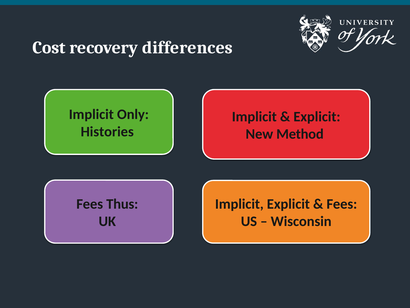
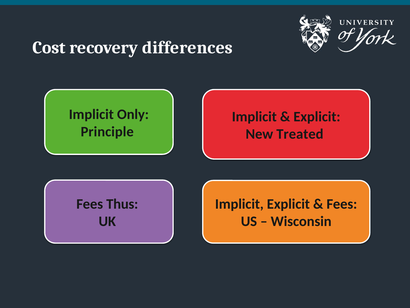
Histories: Histories -> Principle
Method: Method -> Treated
